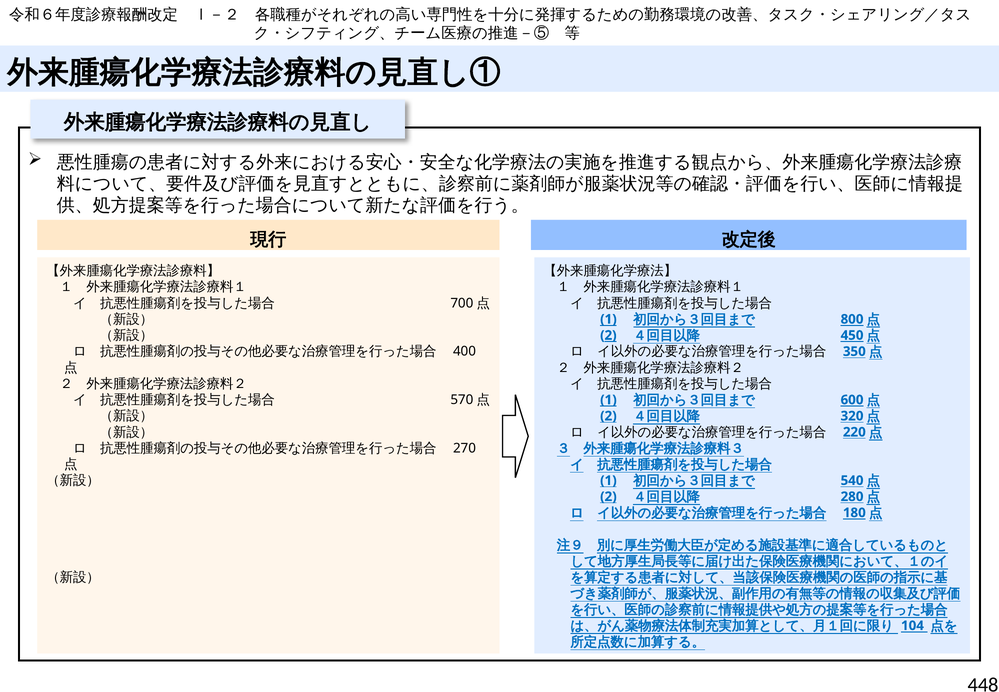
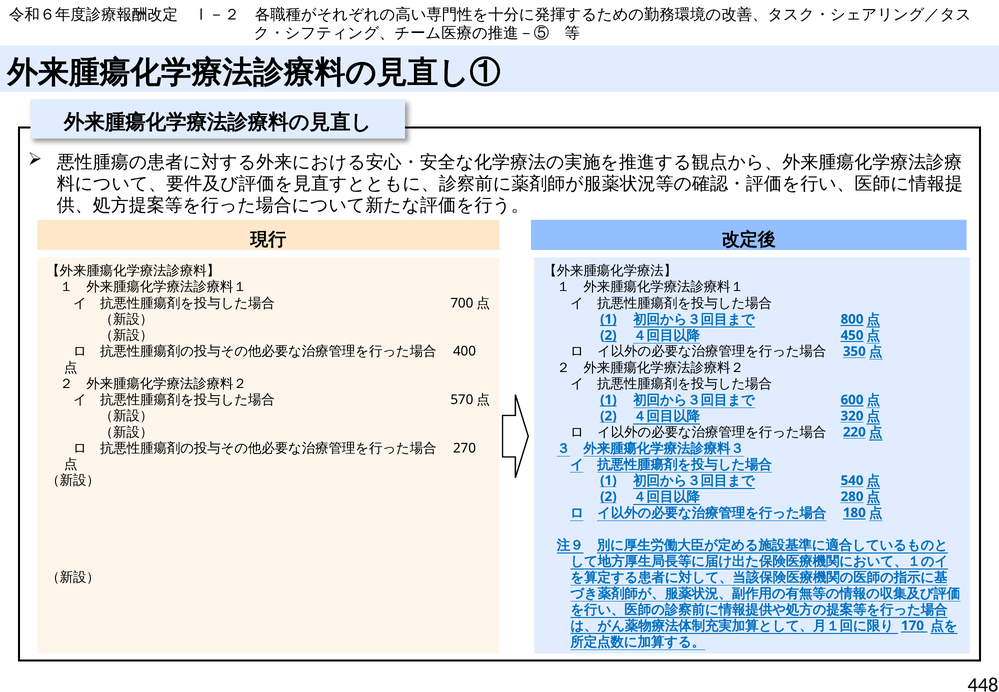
104: 104 -> 170
